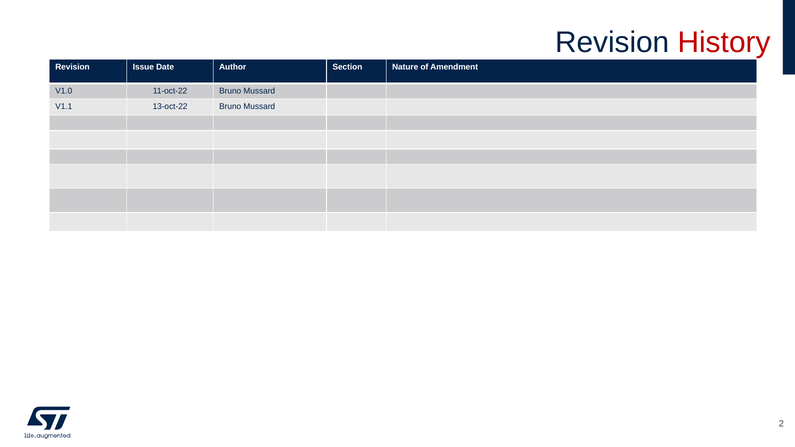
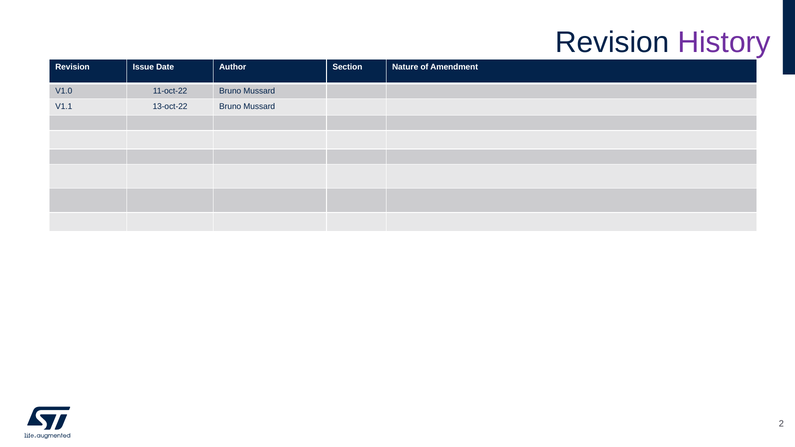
History colour: red -> purple
